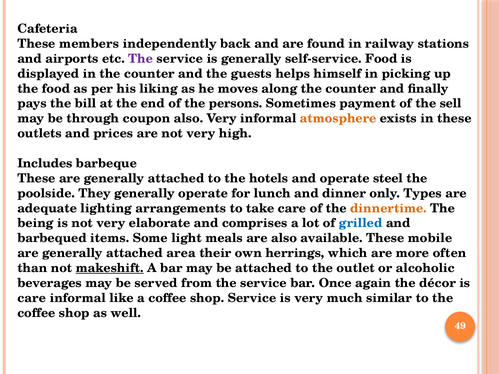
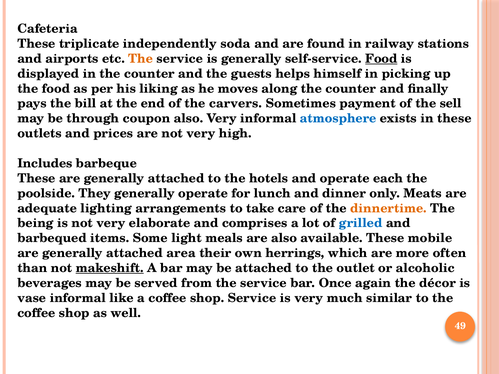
members: members -> triplicate
back: back -> soda
The at (141, 59) colour: purple -> orange
Food at (381, 59) underline: none -> present
persons: persons -> carvers
atmosphere colour: orange -> blue
steel: steel -> each
Types: Types -> Meats
care at (32, 298): care -> vase
